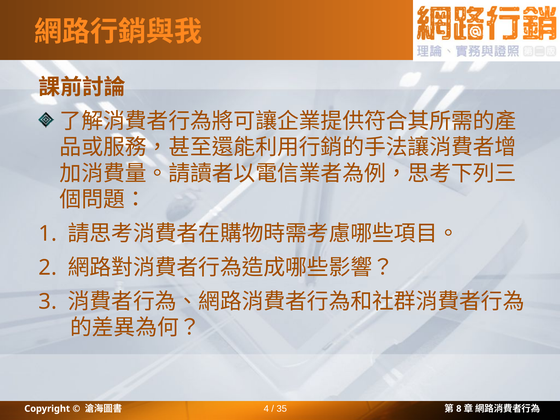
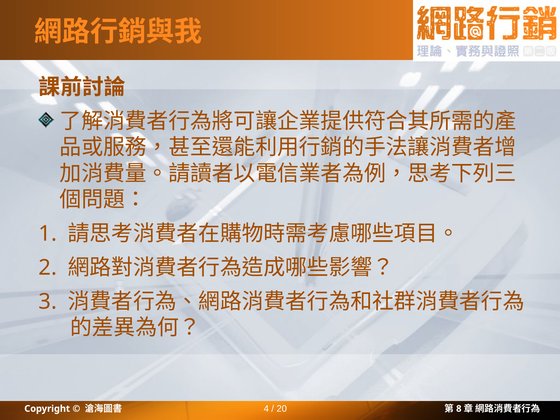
35: 35 -> 20
